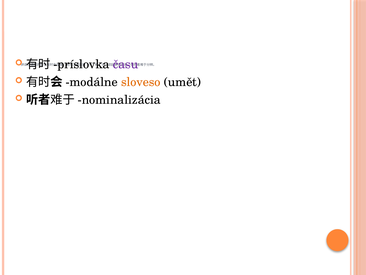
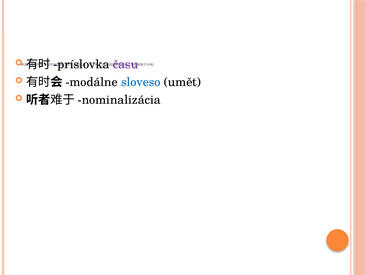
sloveso colour: orange -> blue
